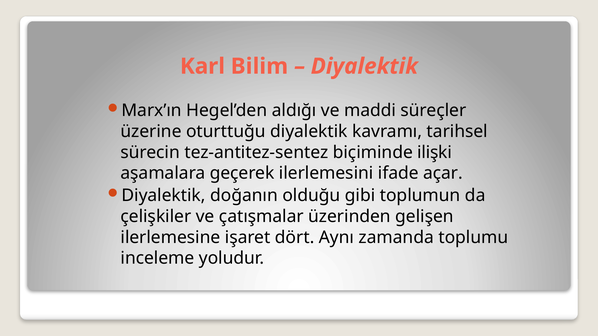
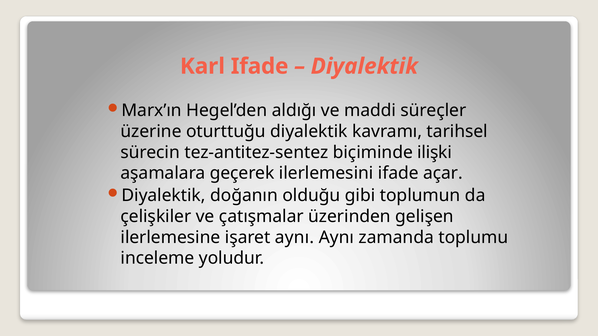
Karl Bilim: Bilim -> Ifade
işaret dört: dört -> aynı
